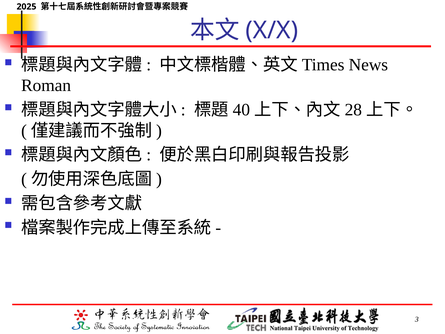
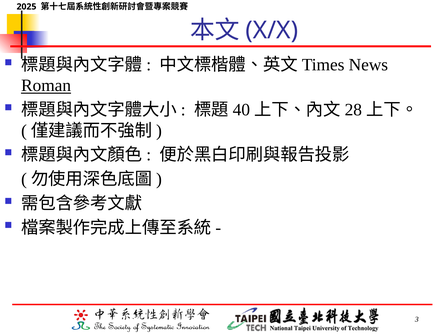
Roman underline: none -> present
